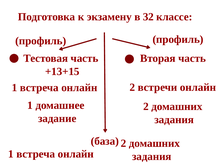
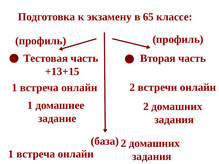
32: 32 -> 65
